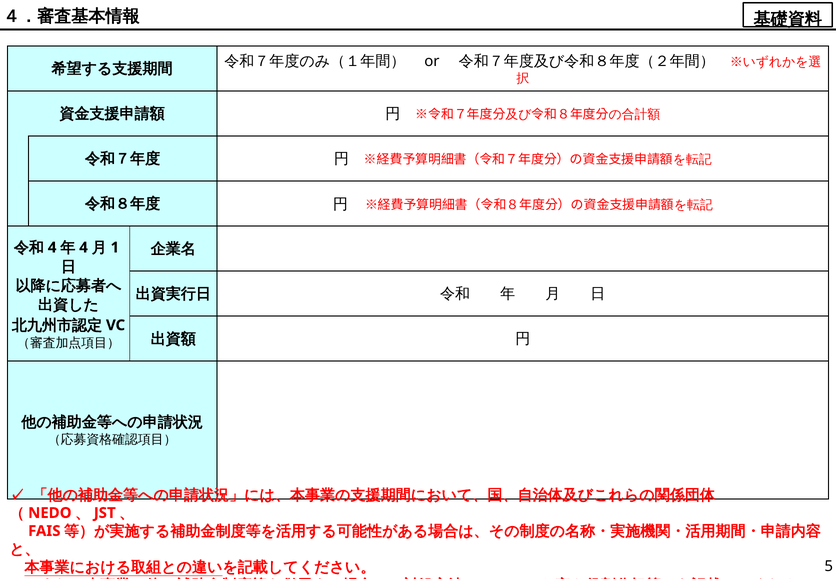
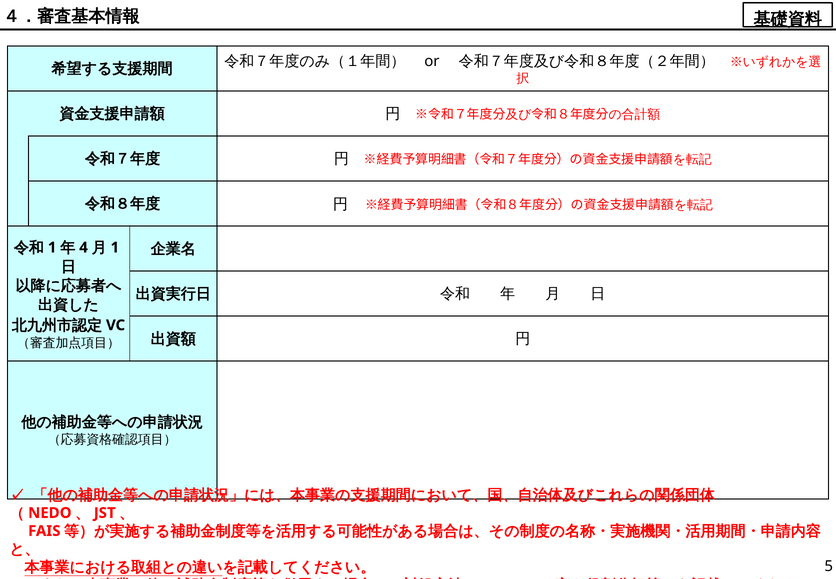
4 at (52, 247): 4 -> 1
